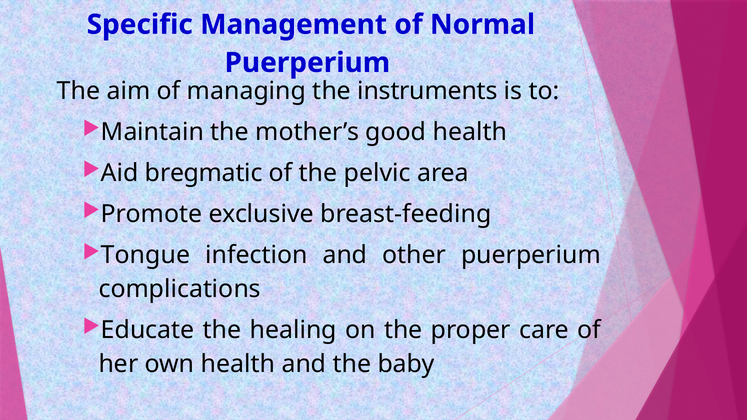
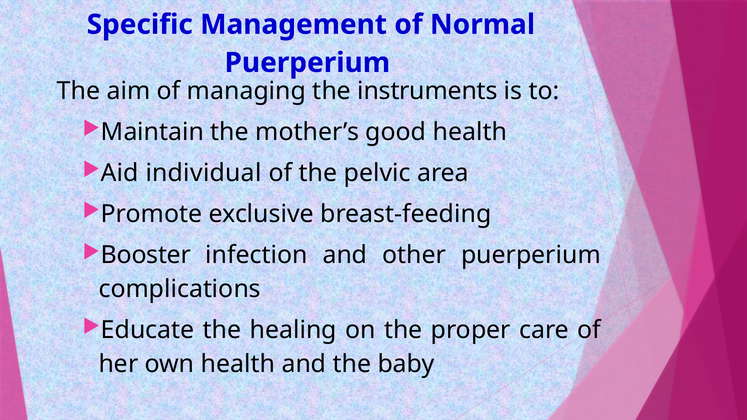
bregmatic: bregmatic -> individual
Tongue: Tongue -> Booster
